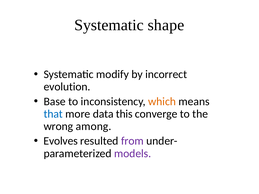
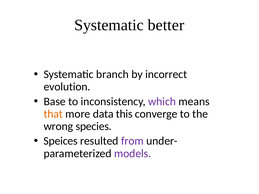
shape: shape -> better
modify: modify -> branch
which colour: orange -> purple
that colour: blue -> orange
among: among -> species
Evolves: Evolves -> Speices
